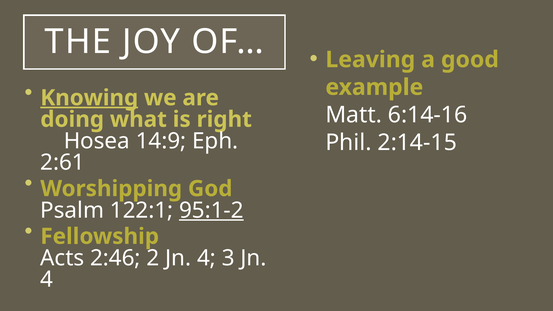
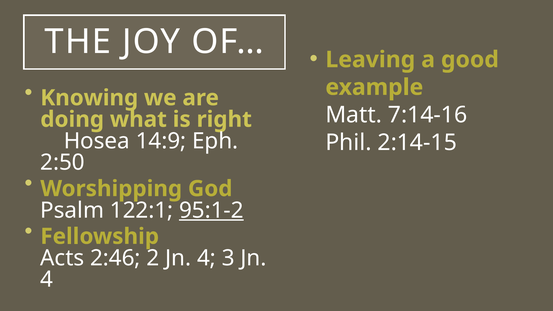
Knowing underline: present -> none
6:14-16: 6:14-16 -> 7:14-16
2:61: 2:61 -> 2:50
